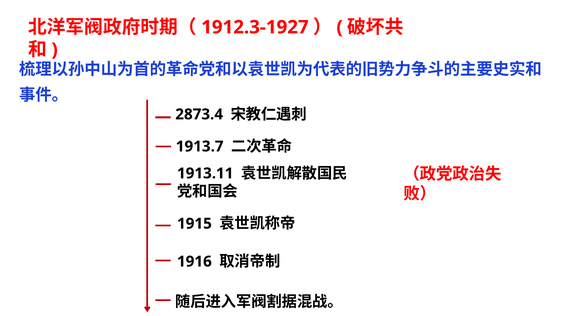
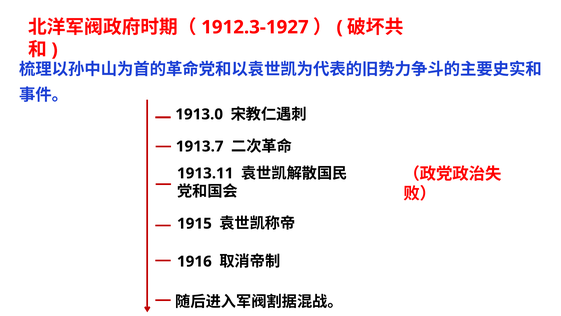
2873.4: 2873.4 -> 1913.0
